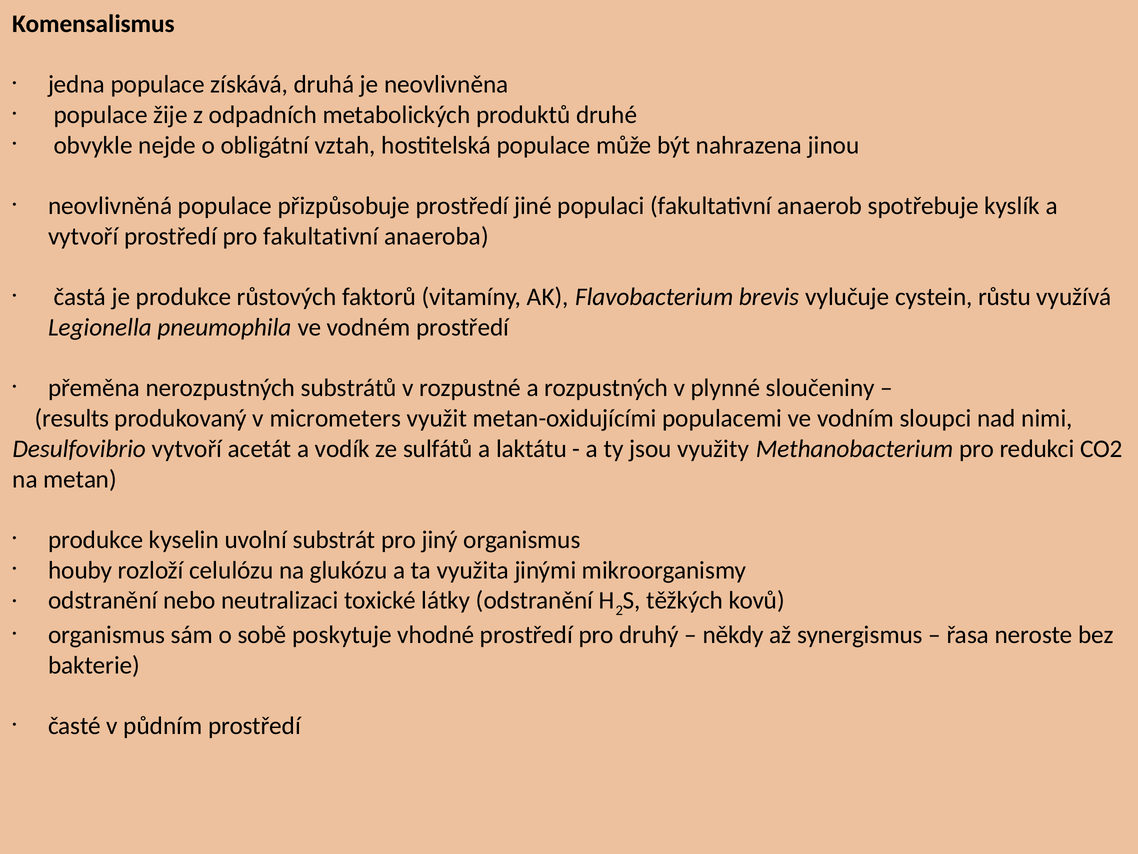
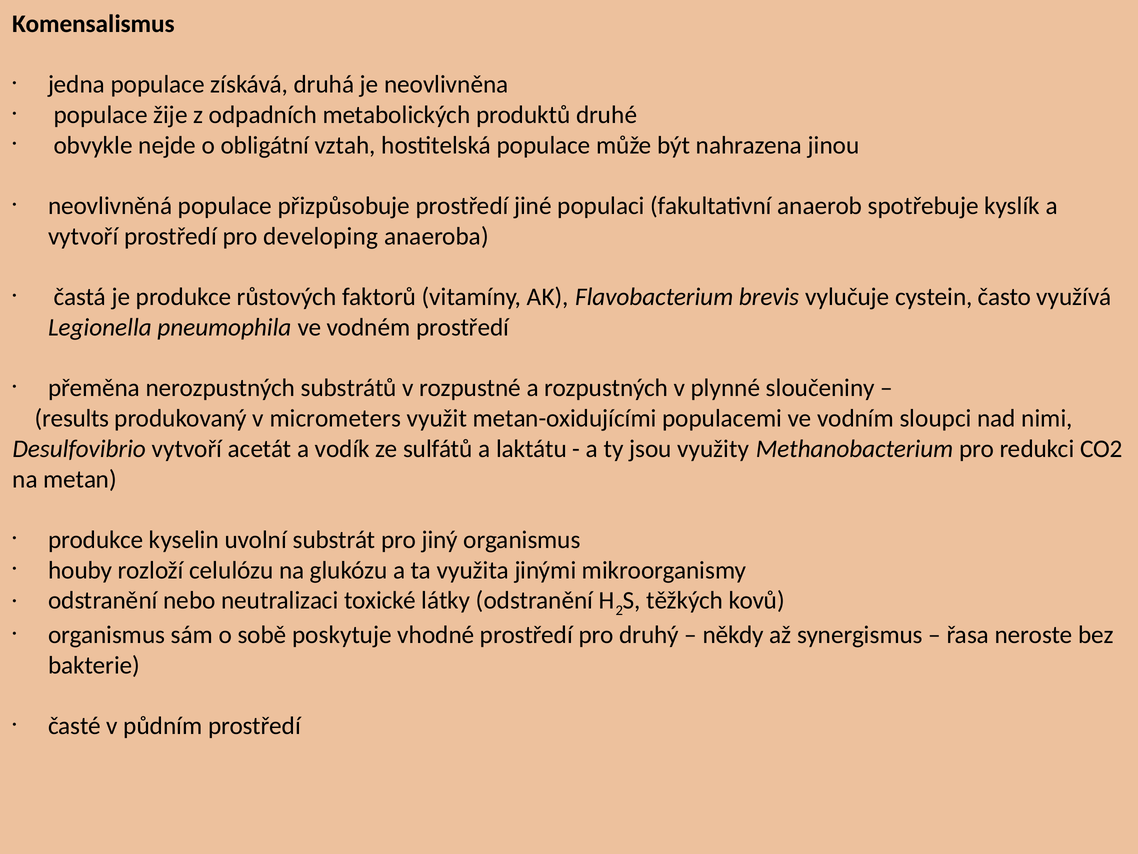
pro fakultativní: fakultativní -> developing
růstu: růstu -> často
